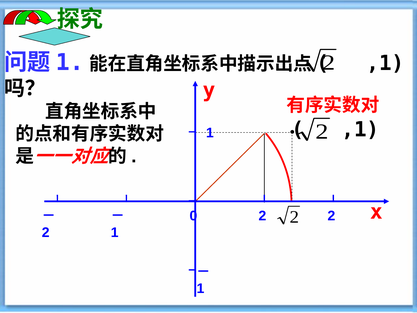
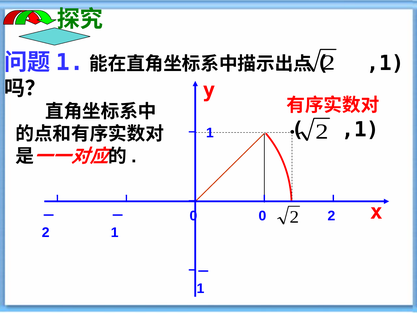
2 at (262, 216): 2 -> 0
